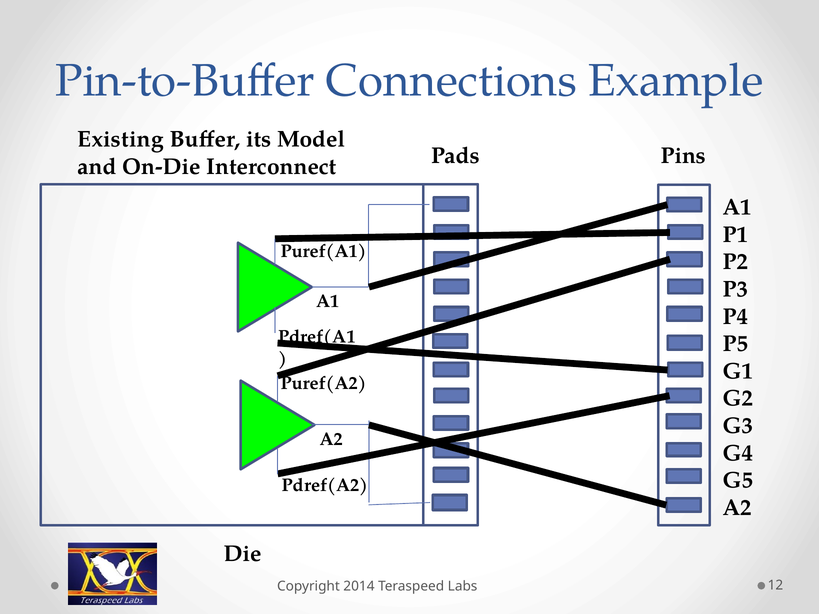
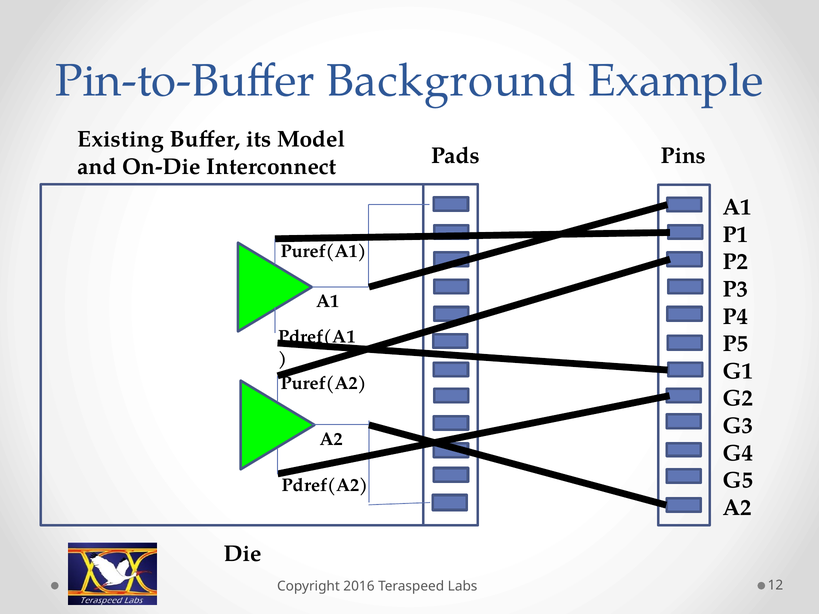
Connections: Connections -> Background
2014: 2014 -> 2016
